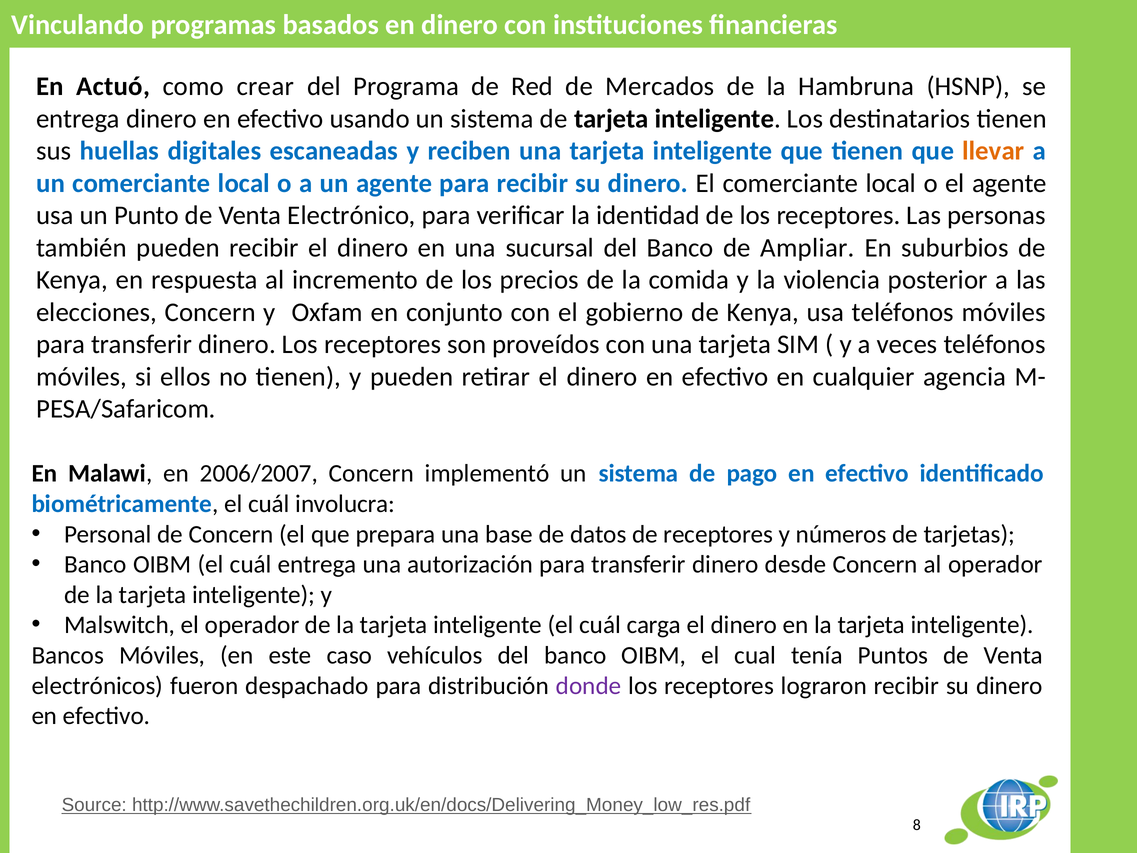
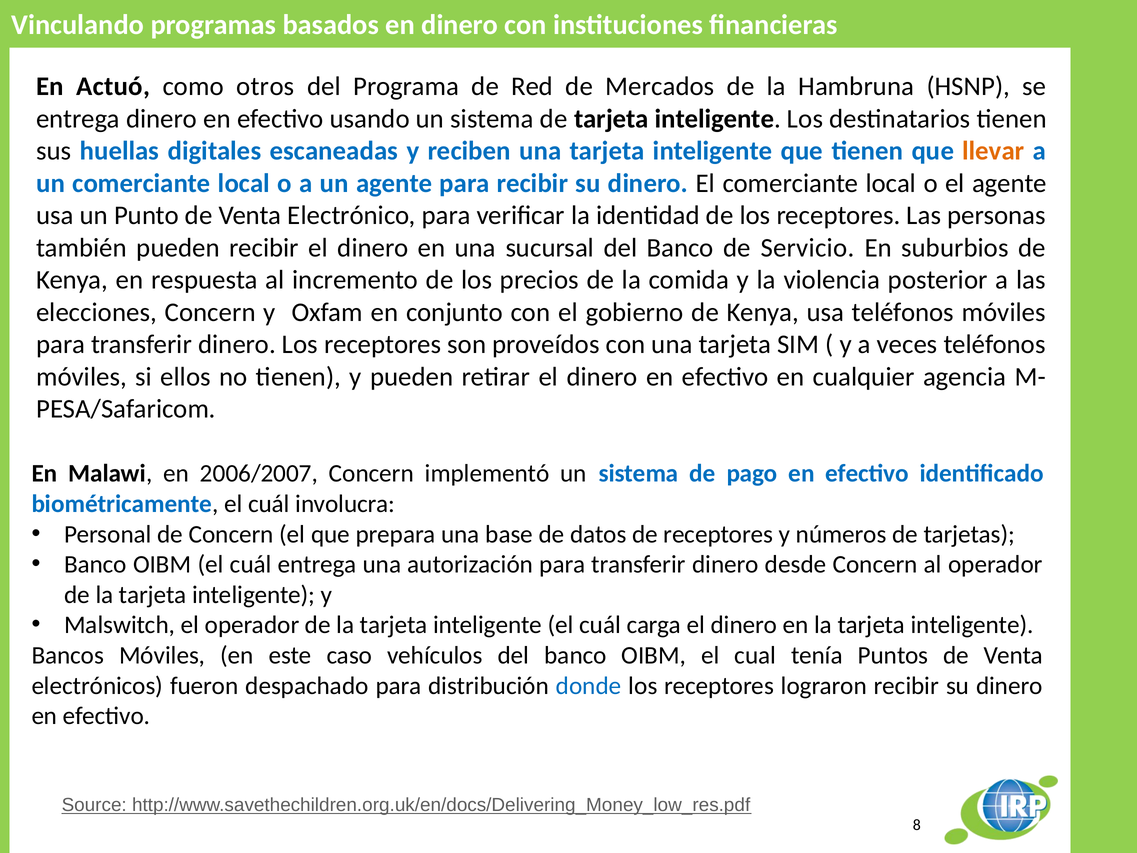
crear: crear -> otros
Ampliar: Ampliar -> Servicio
donde colour: purple -> blue
